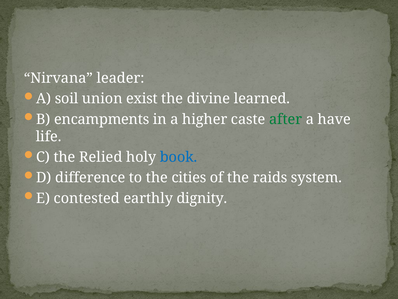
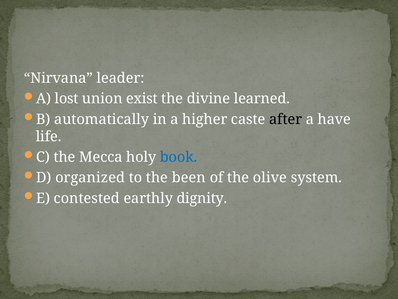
soil: soil -> lost
encampments: encampments -> automatically
after colour: green -> black
Relied: Relied -> Mecca
difference: difference -> organized
cities: cities -> been
raids: raids -> olive
